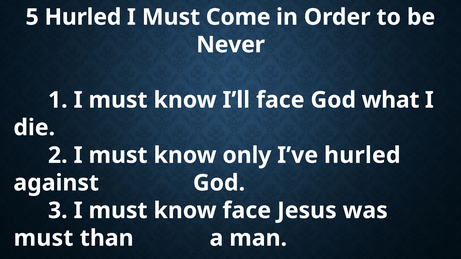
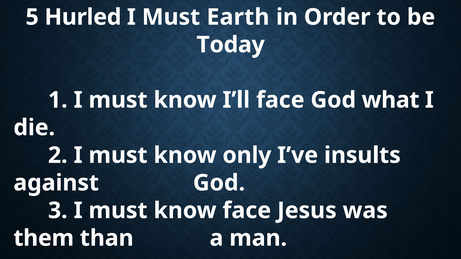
Come: Come -> Earth
Never: Never -> Today
I’ve hurled: hurled -> insults
must at (44, 238): must -> them
